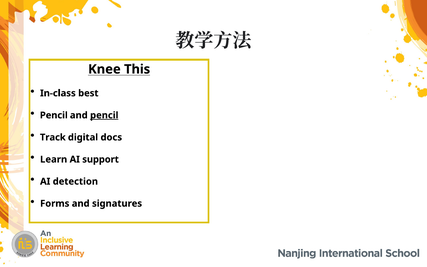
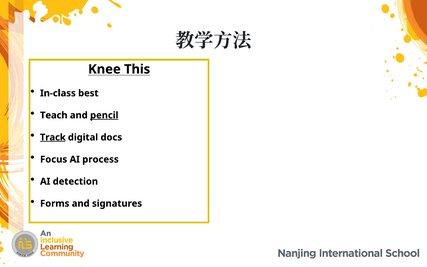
Pencil at (54, 115): Pencil -> Teach
Track underline: none -> present
Learn: Learn -> Focus
support: support -> process
